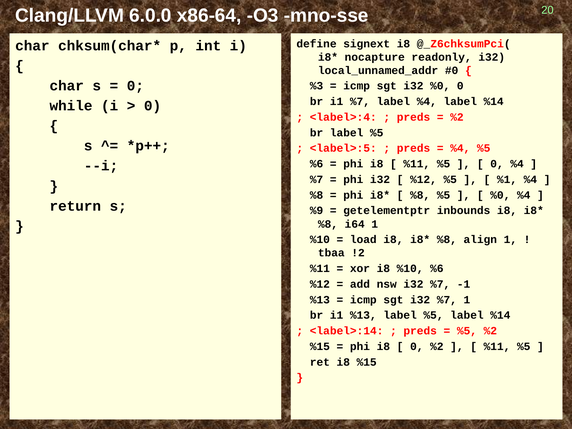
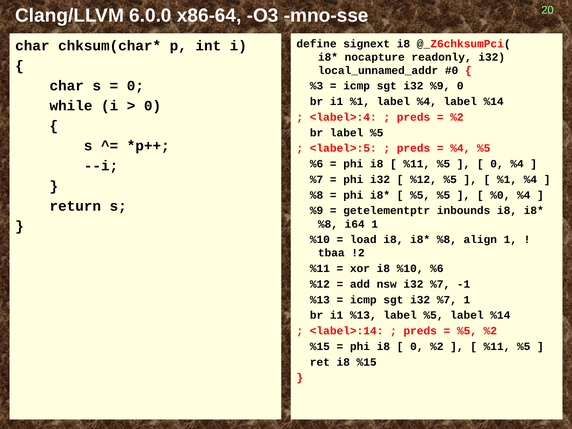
i32 %0: %0 -> %9
i1 %7: %7 -> %1
%8 at (420, 195): %8 -> %5
